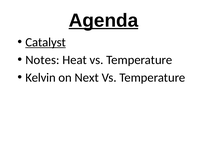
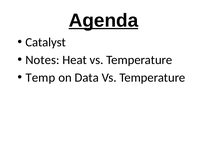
Catalyst underline: present -> none
Kelvin: Kelvin -> Temp
Next: Next -> Data
